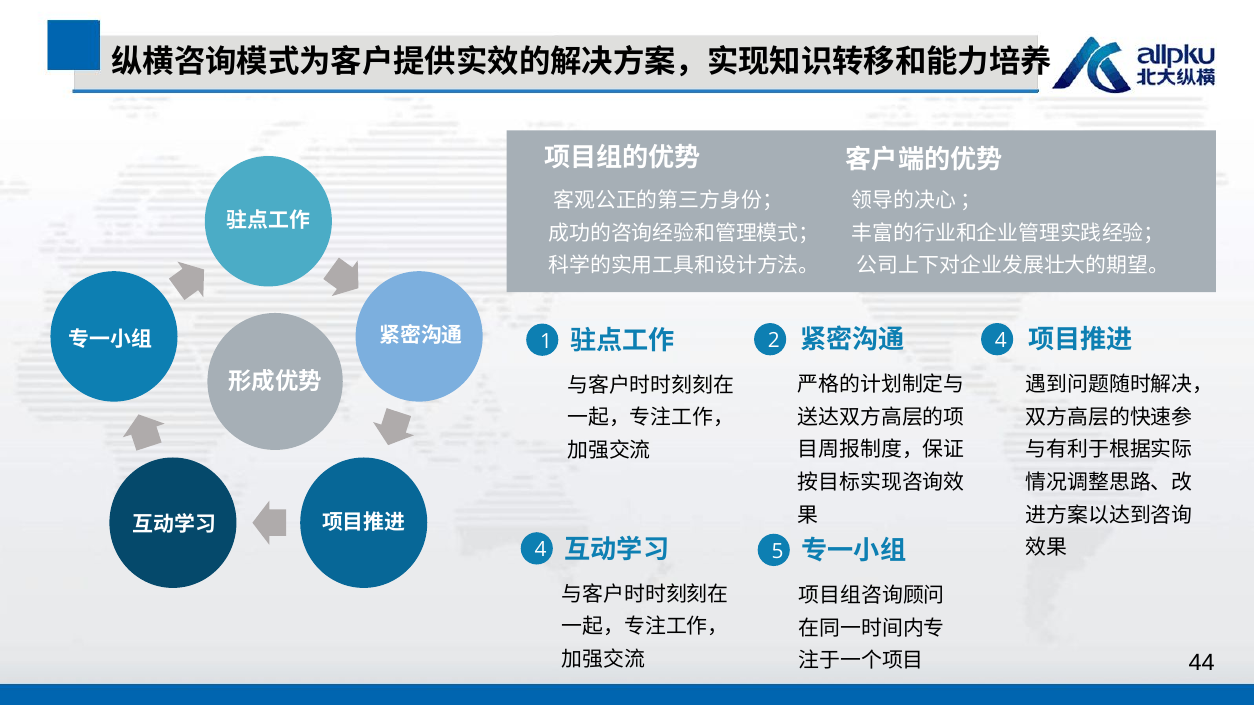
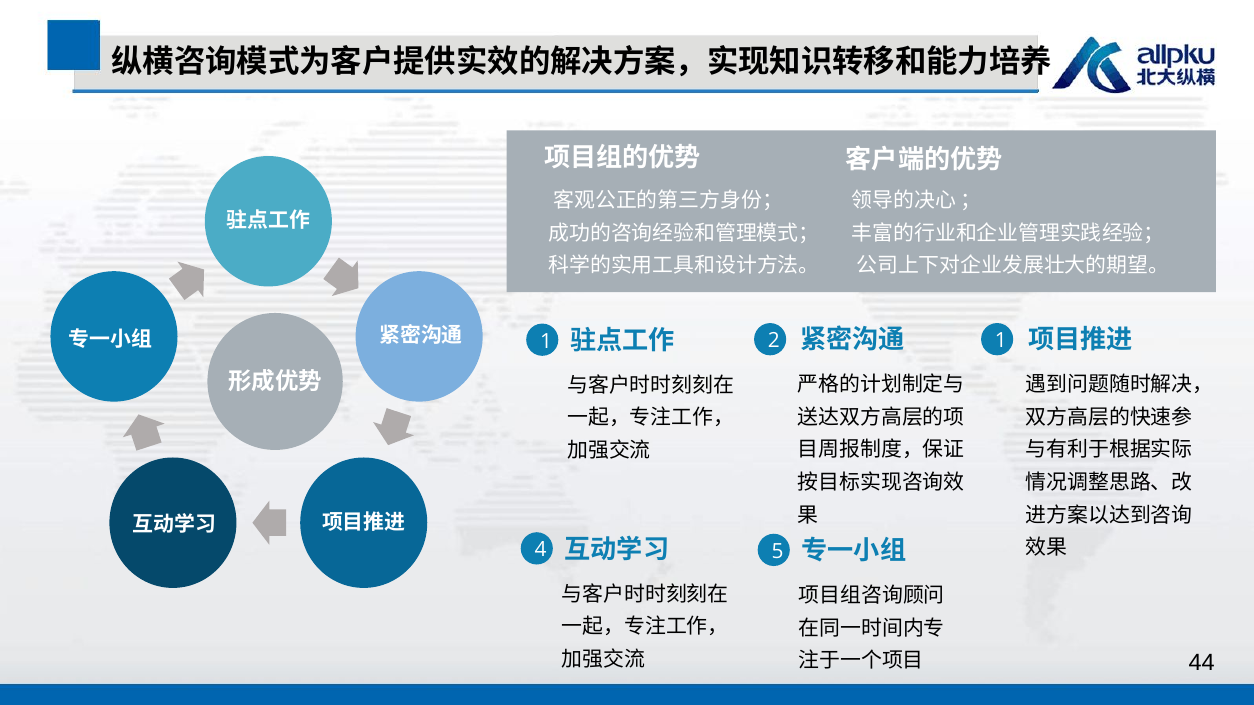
4 at (1001, 341): 4 -> 1
